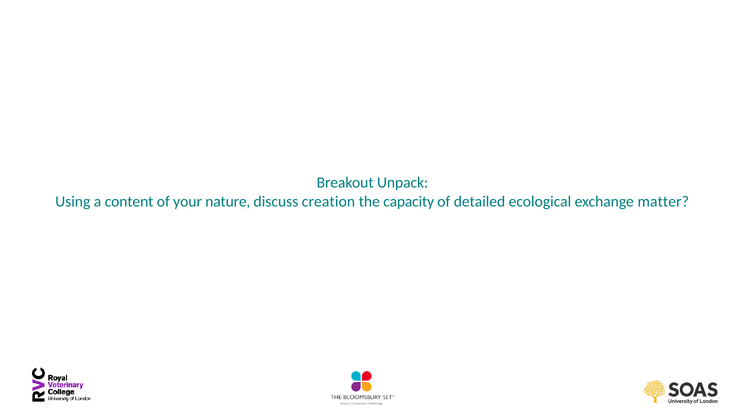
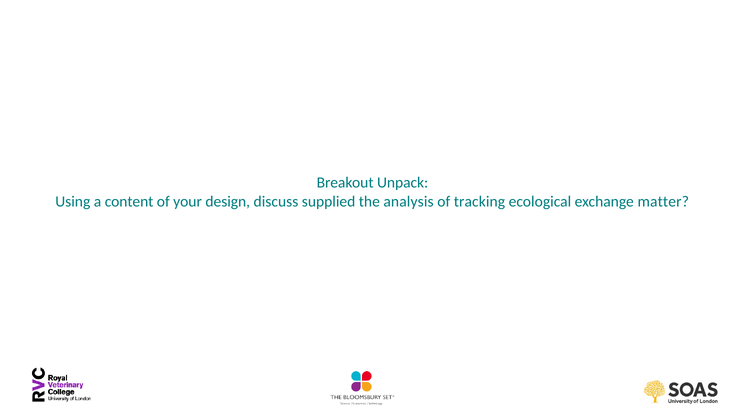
nature: nature -> design
creation: creation -> supplied
capacity: capacity -> analysis
detailed: detailed -> tracking
